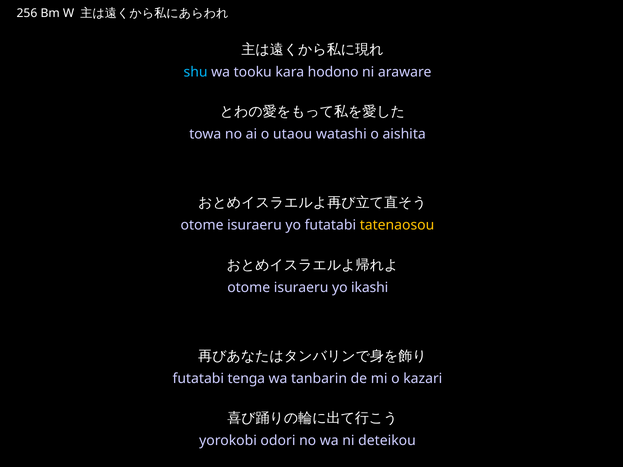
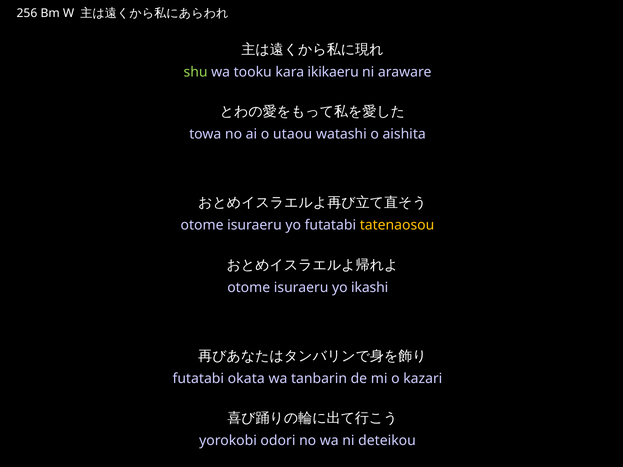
shu colour: light blue -> light green
hodono: hodono -> ikikaeru
tenga: tenga -> okata
